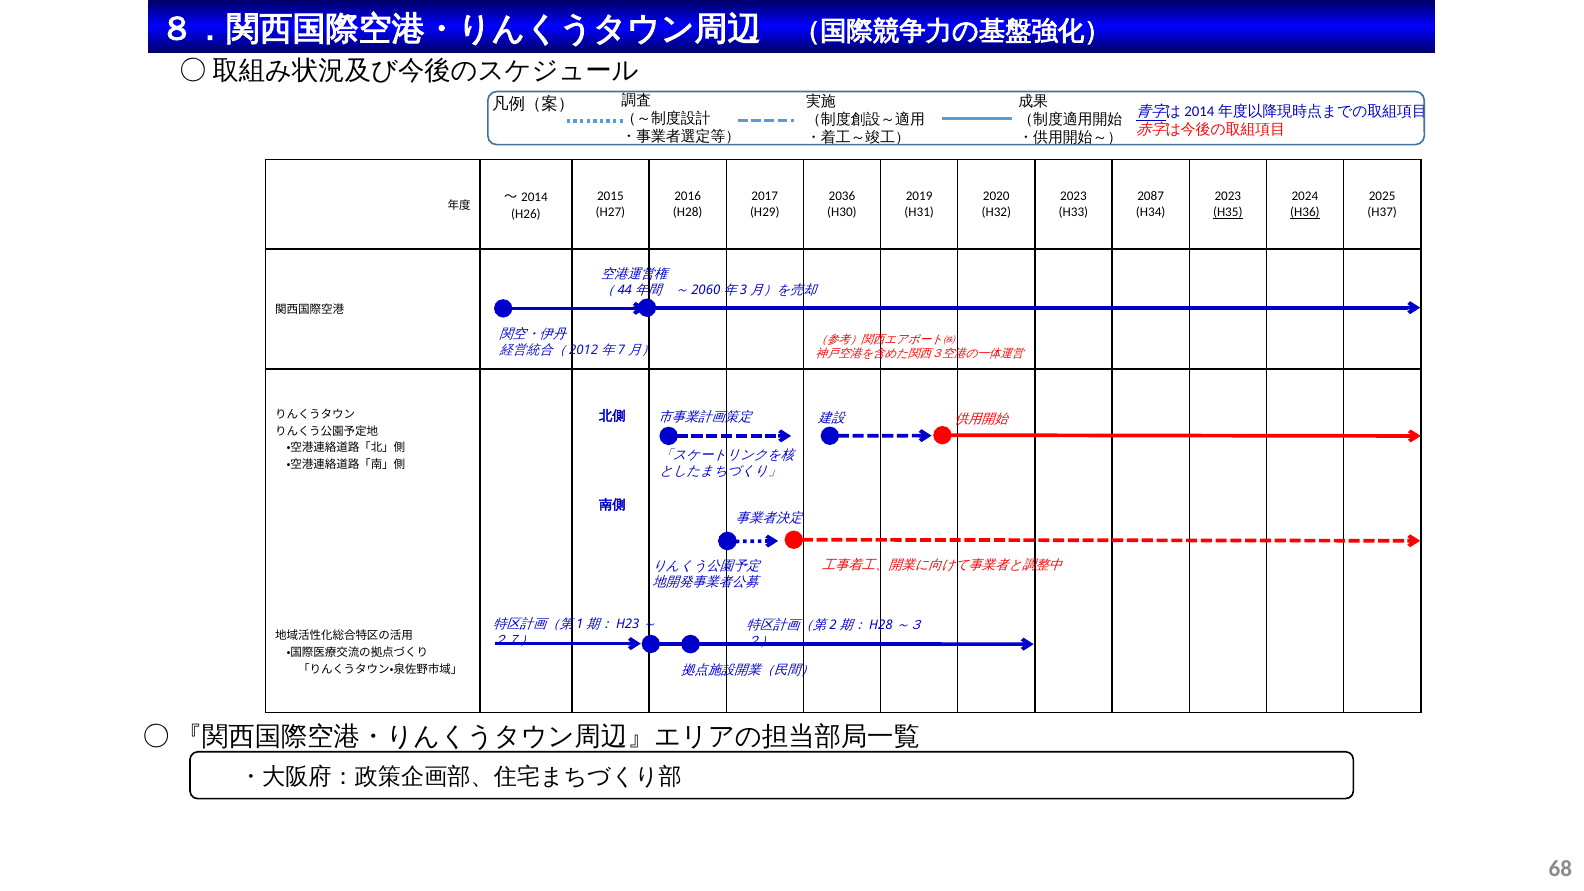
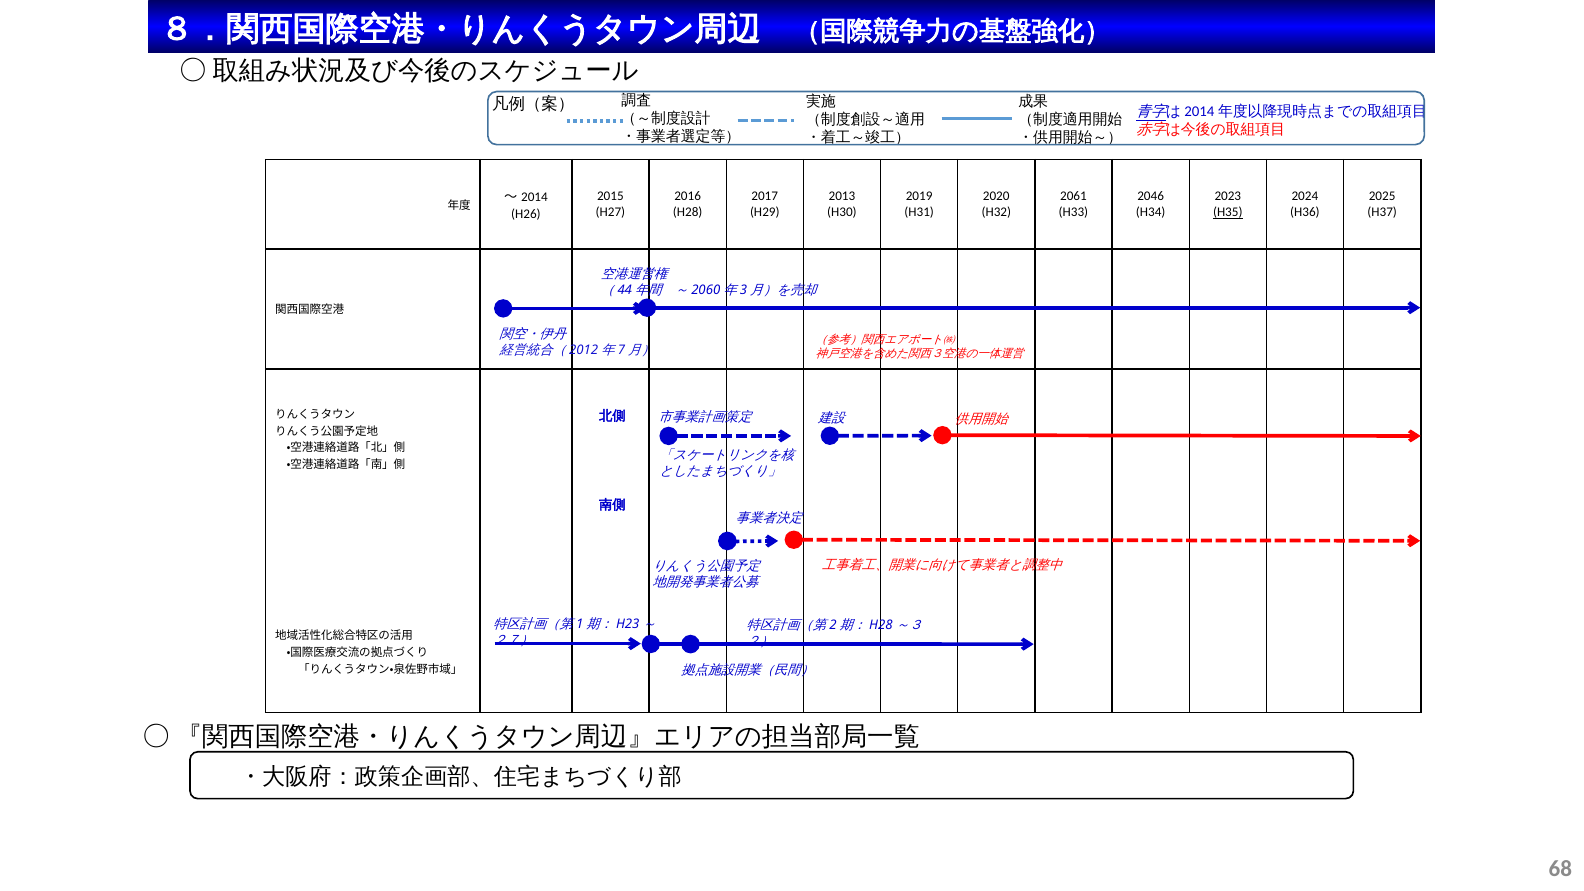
2036: 2036 -> 2013
2023 at (1073, 196): 2023 -> 2061
2087: 2087 -> 2046
H36 underline: present -> none
